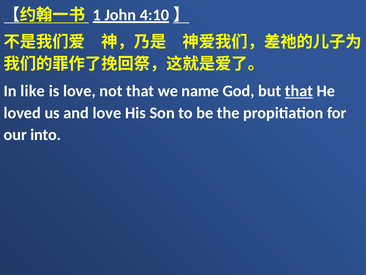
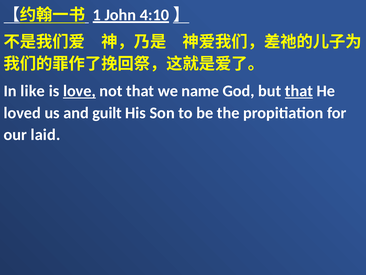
love at (79, 91) underline: none -> present
and love: love -> guilt
into: into -> laid
